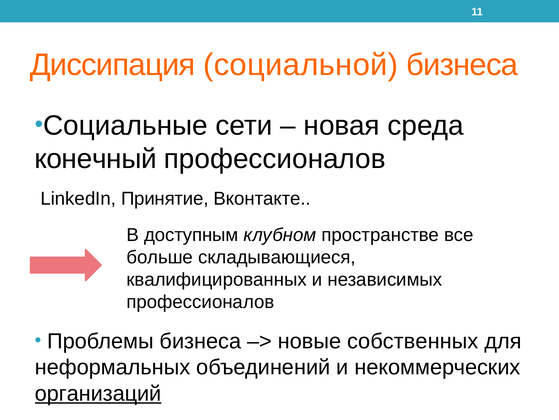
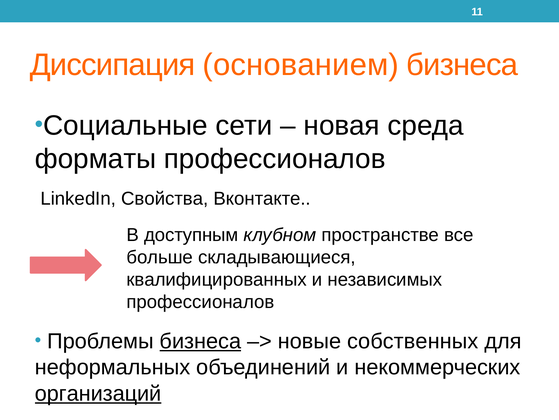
социальной: социальной -> основанием
конечный: конечный -> форматы
Принятие: Принятие -> Свойства
бизнеса at (200, 341) underline: none -> present
